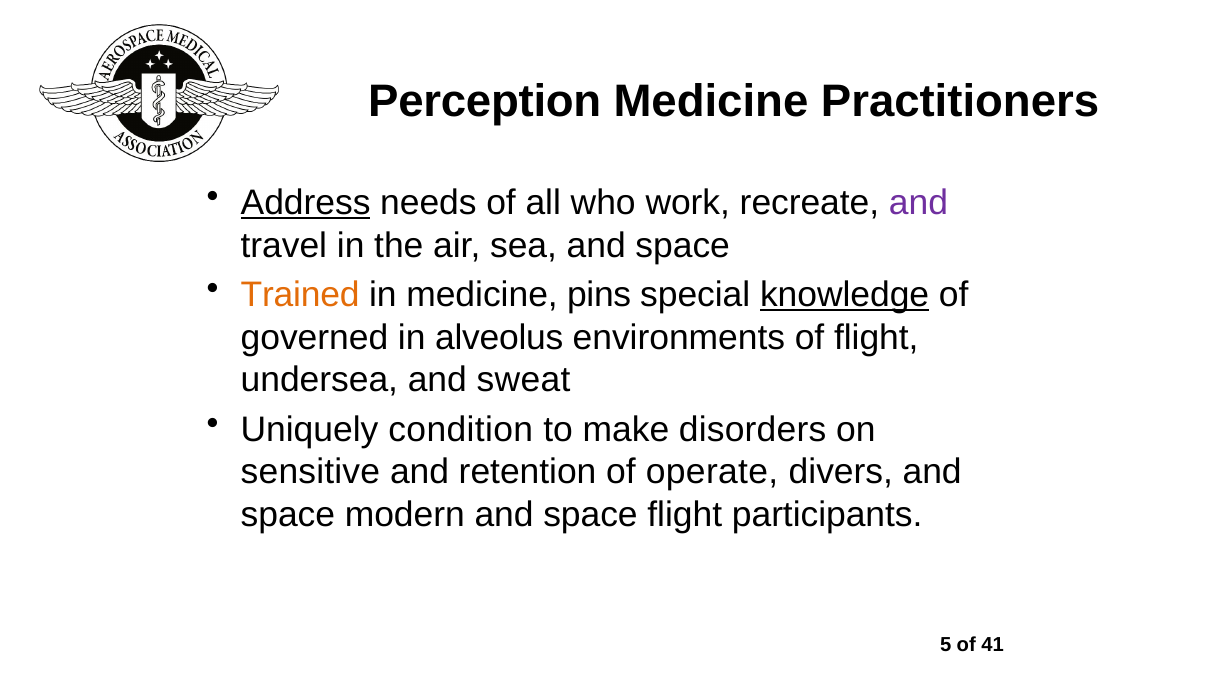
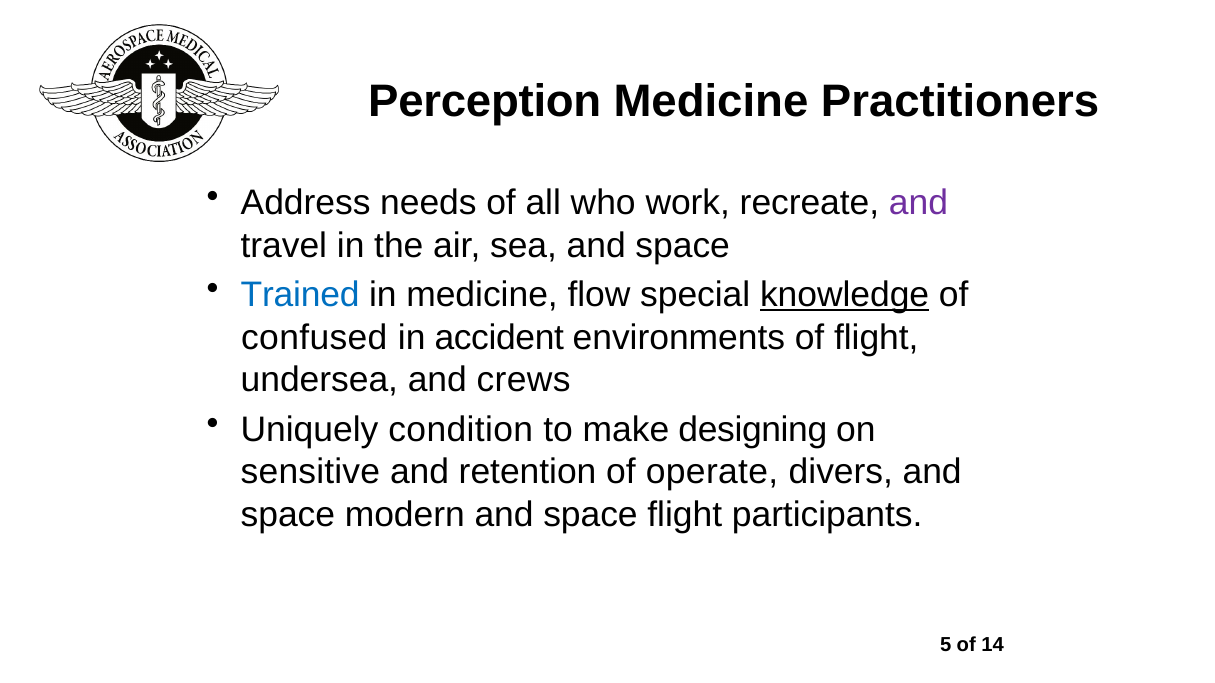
Address underline: present -> none
Trained colour: orange -> blue
pins: pins -> flow
governed: governed -> confused
alveolus: alveolus -> accident
sweat: sweat -> crews
disorders: disorders -> designing
41: 41 -> 14
